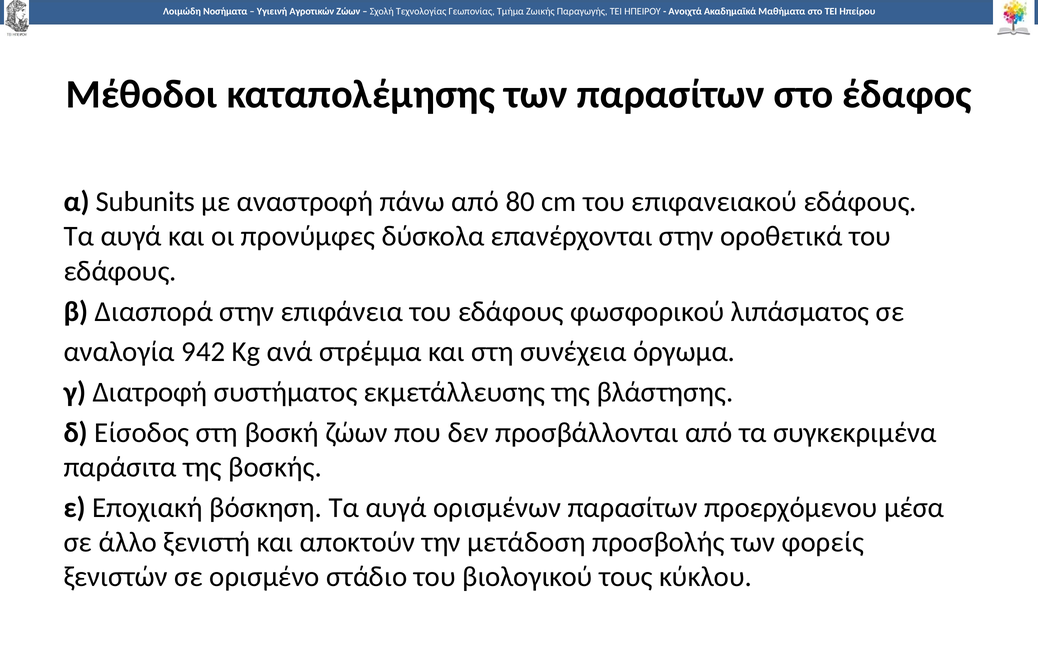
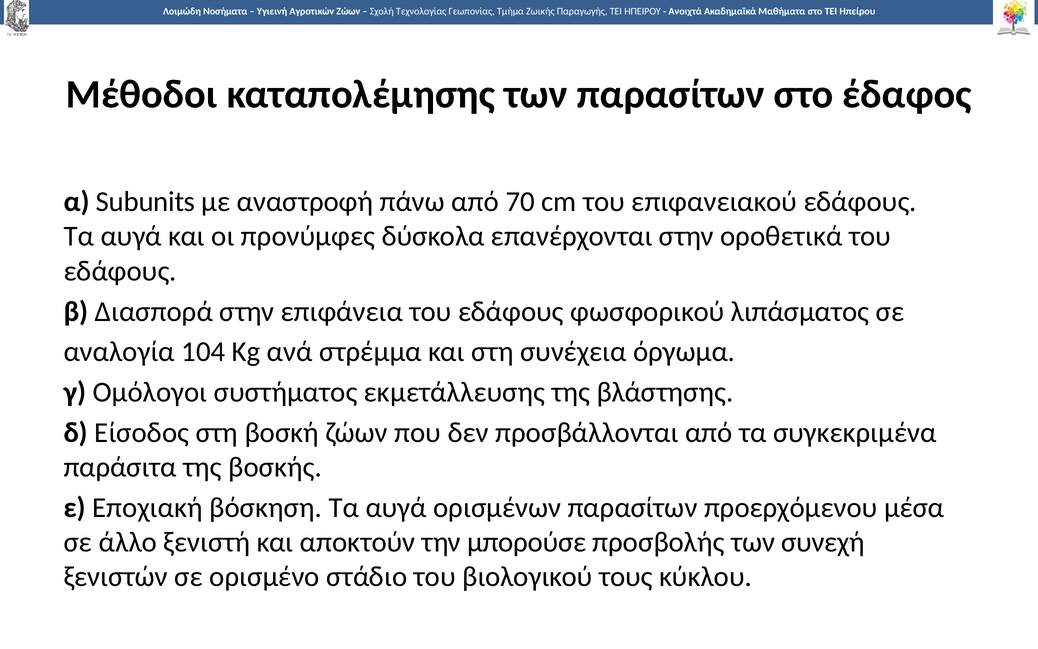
80: 80 -> 70
942: 942 -> 104
Διατροφή: Διατροφή -> Ομόλογοι
μετάδοση: μετάδοση -> μπορούσε
φορείς: φορείς -> συνεχή
